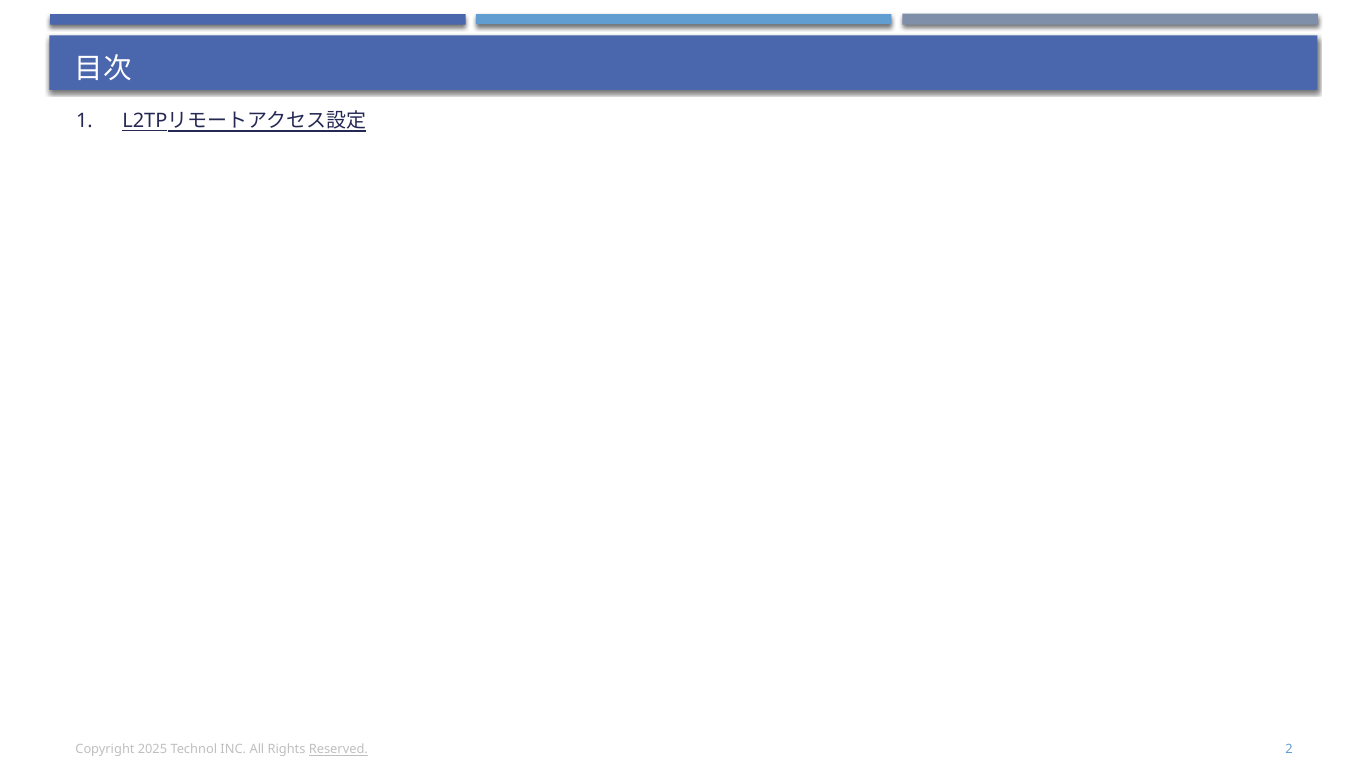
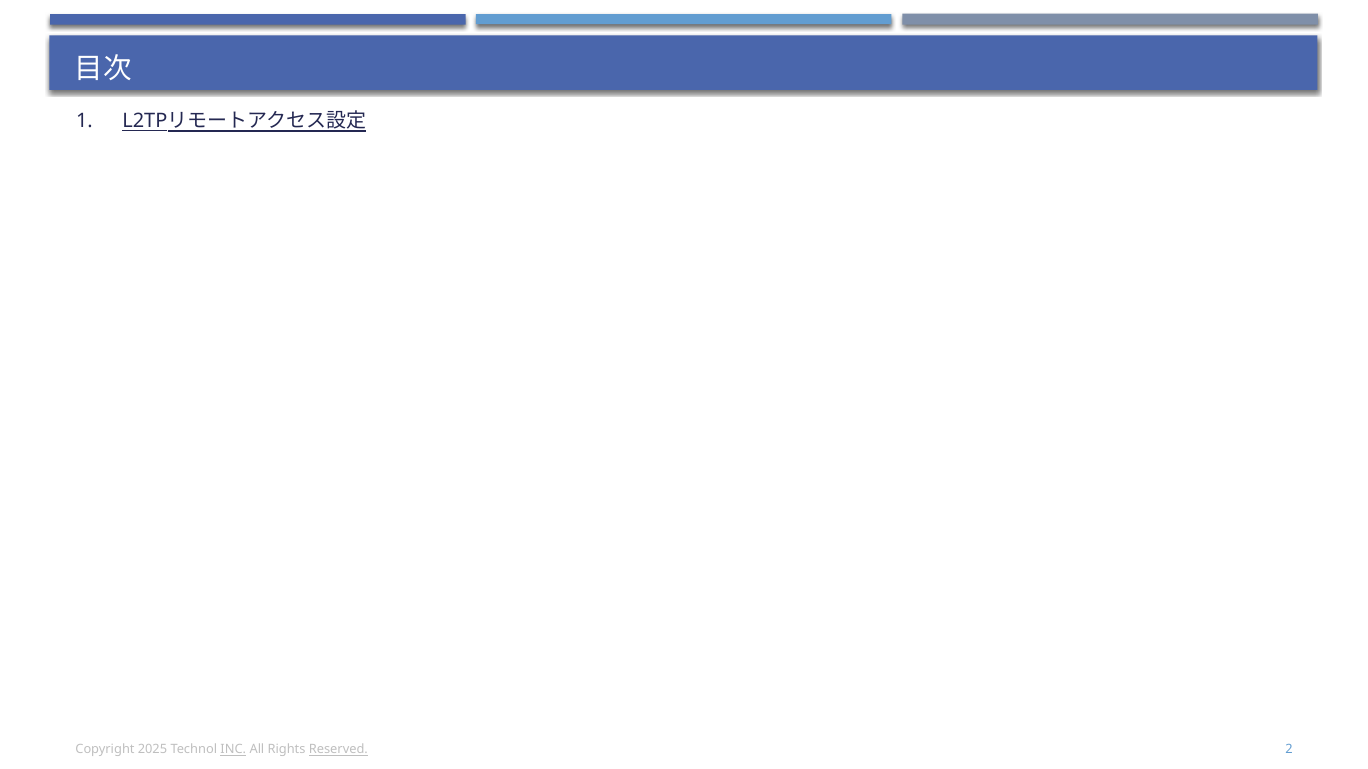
INC underline: none -> present
